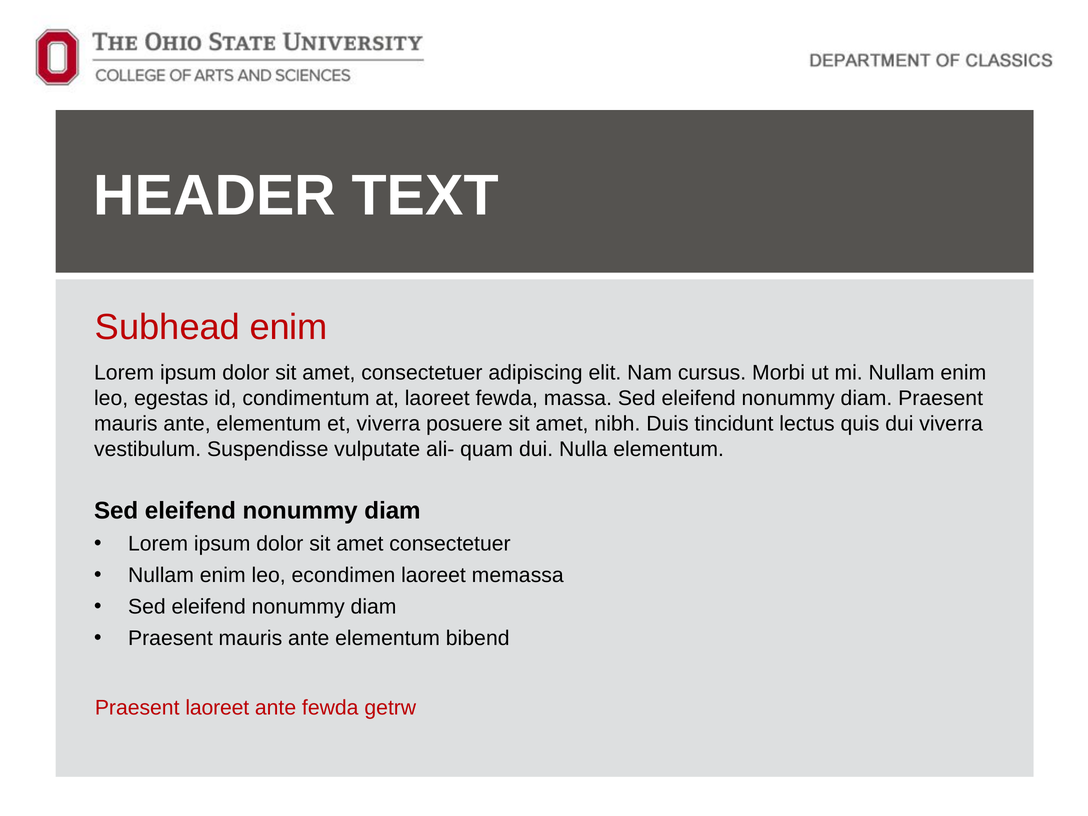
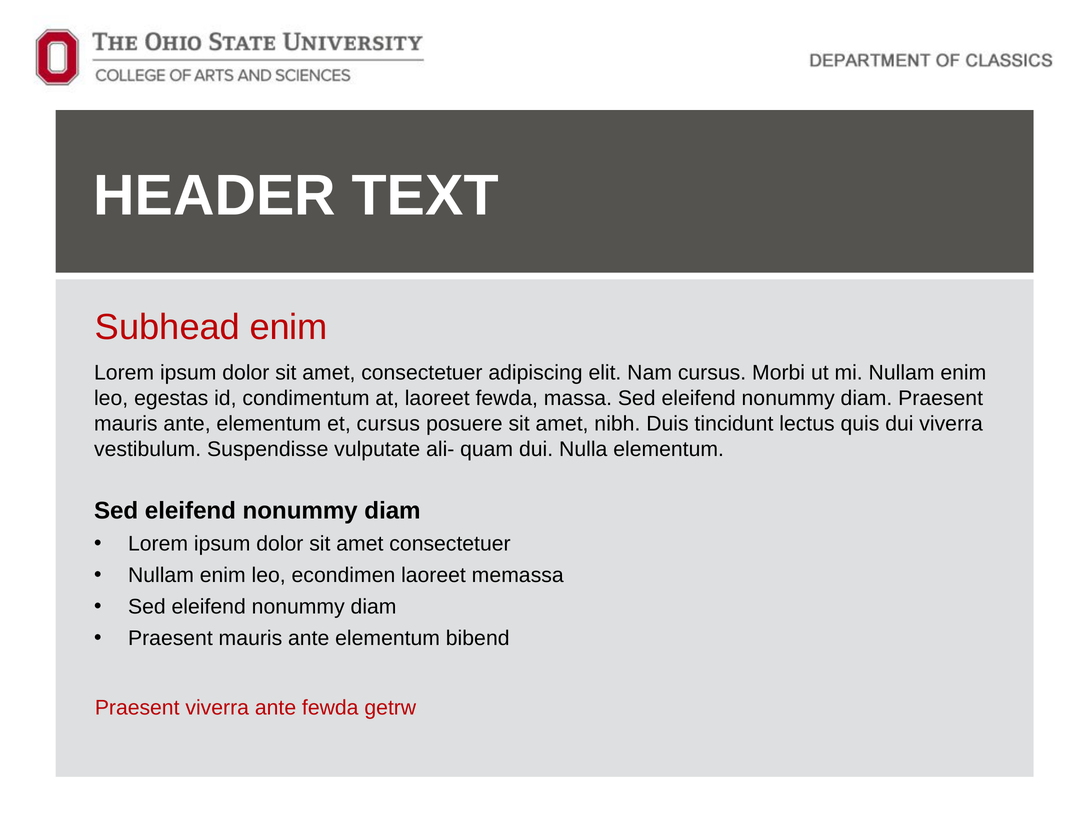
et viverra: viverra -> cursus
Praesent laoreet: laoreet -> viverra
